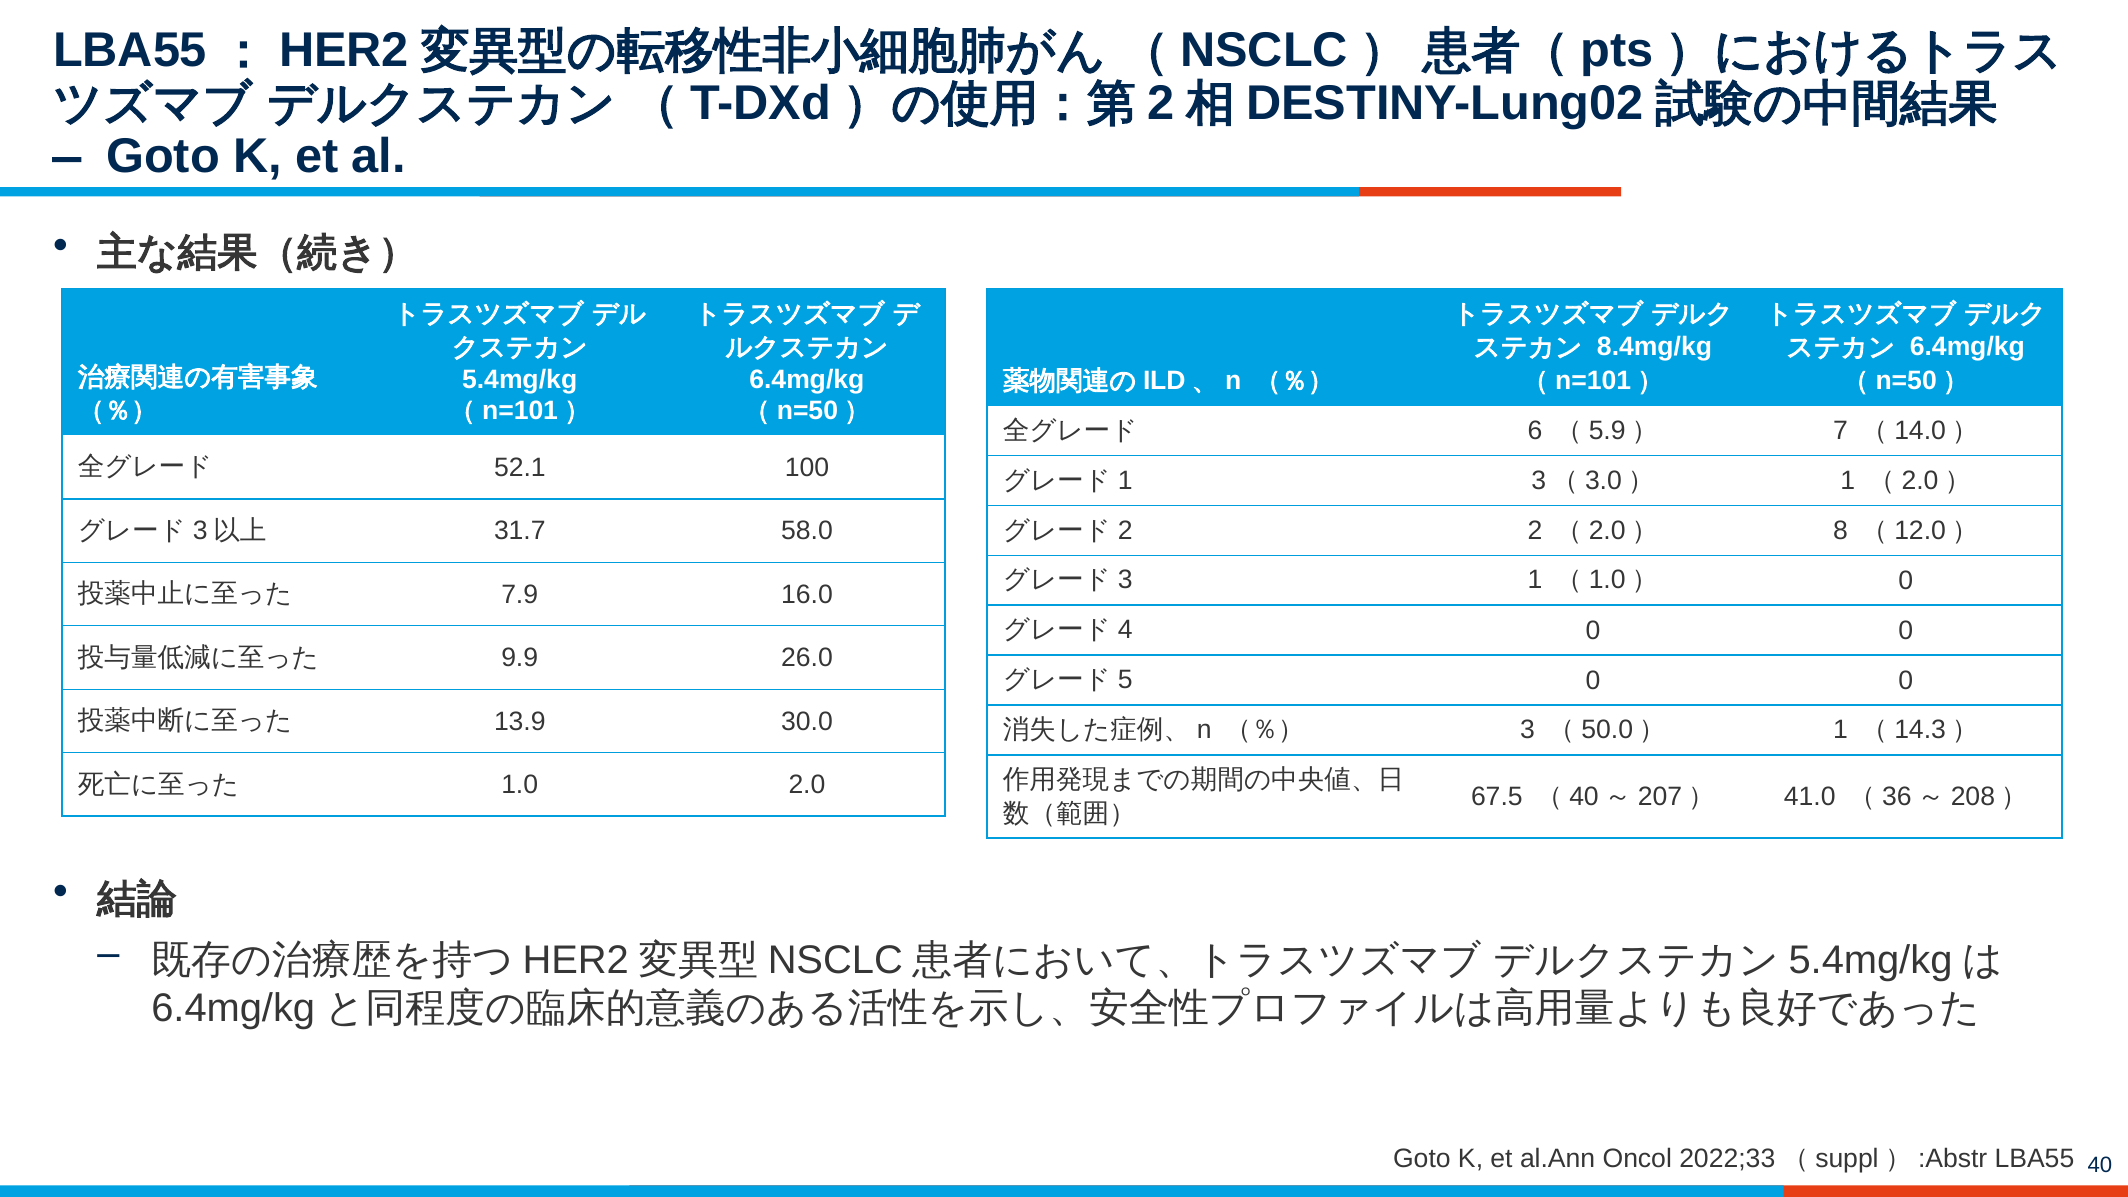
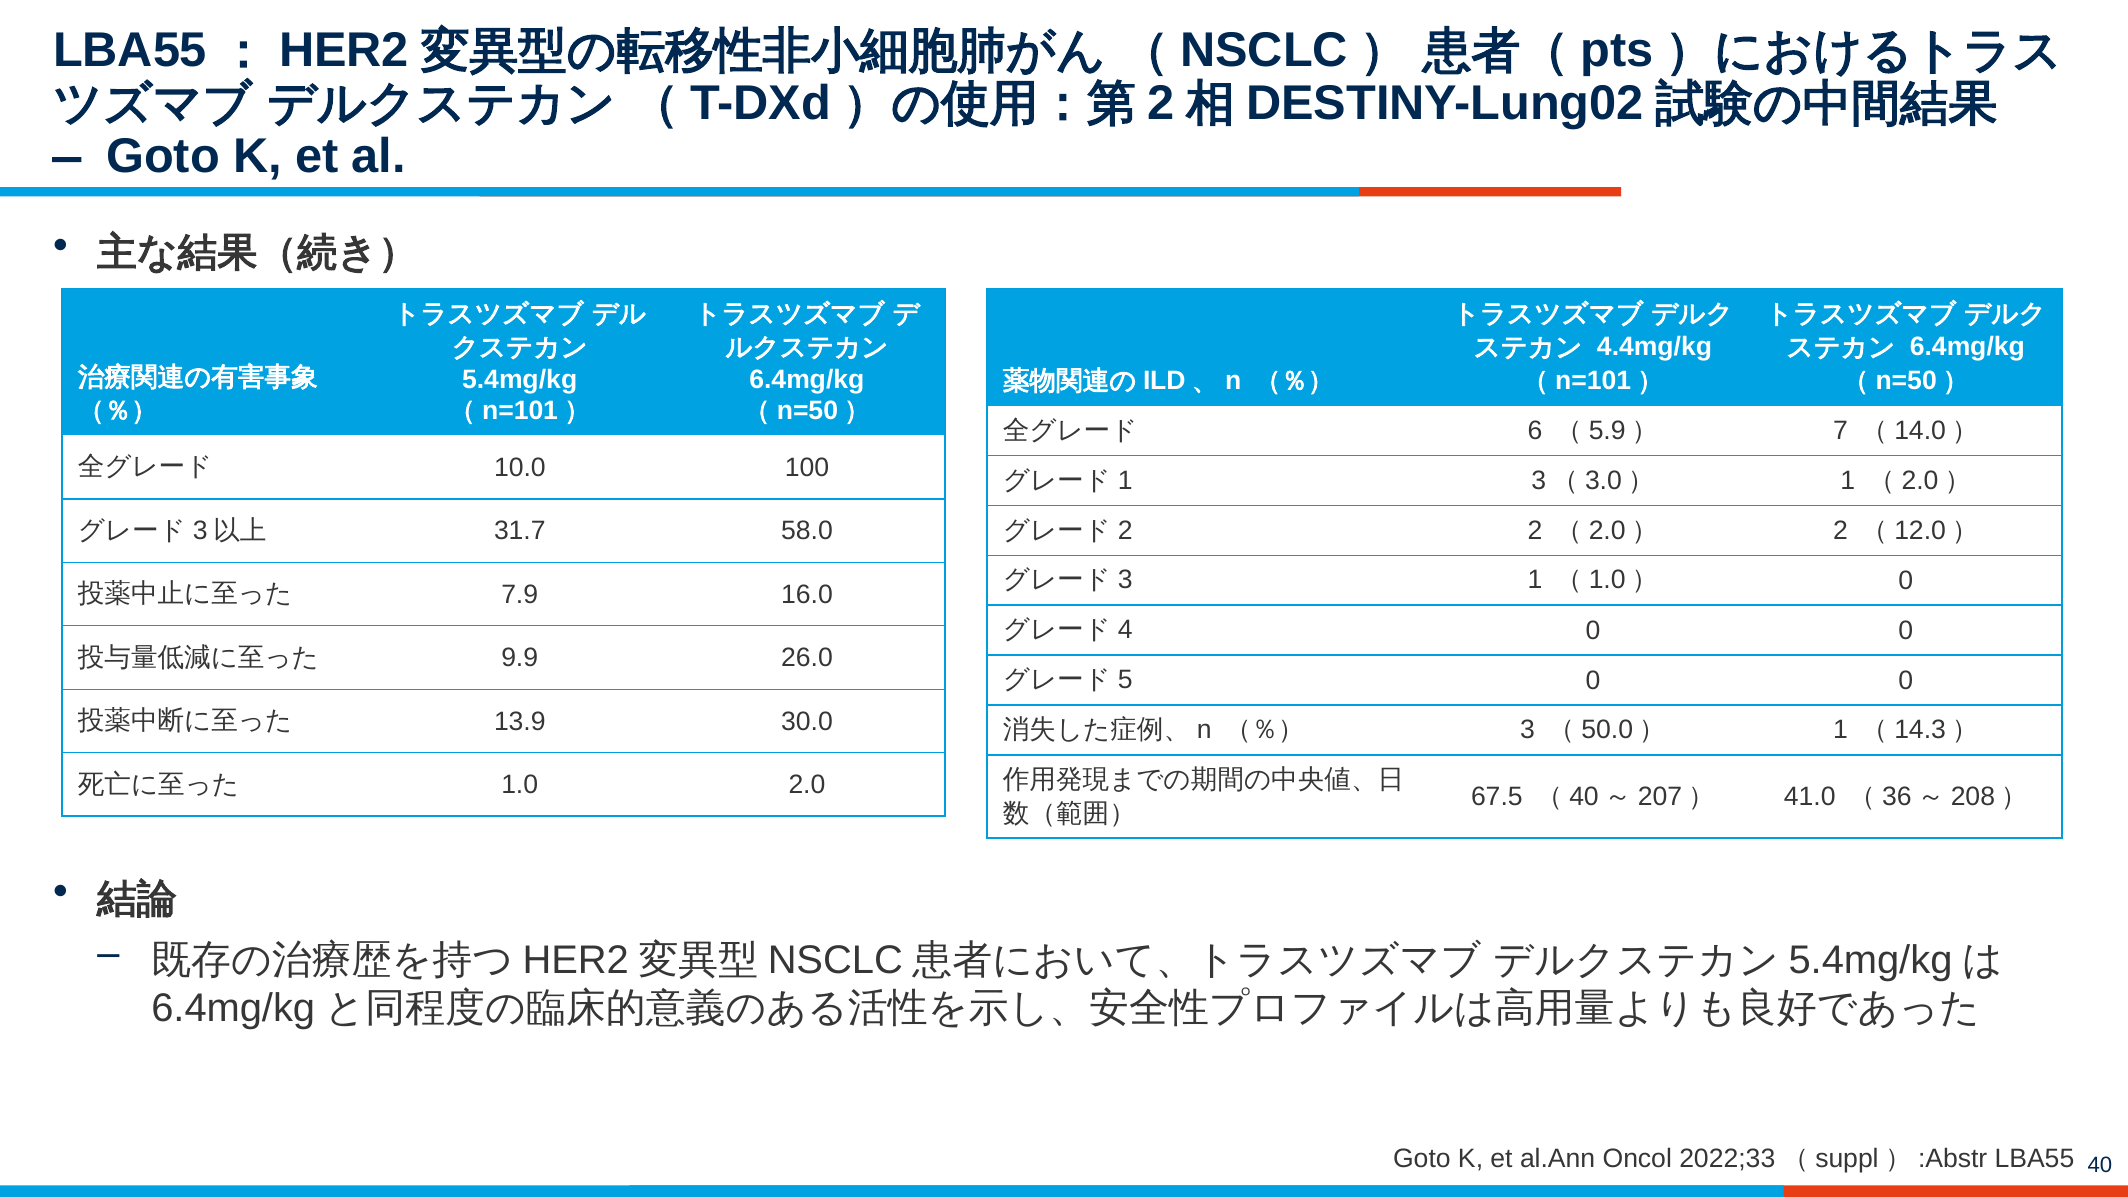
8.4mg/kg: 8.4mg/kg -> 4.4mg/kg
52.1: 52.1 -> 10.0
8 at (1841, 530): 8 -> 2
